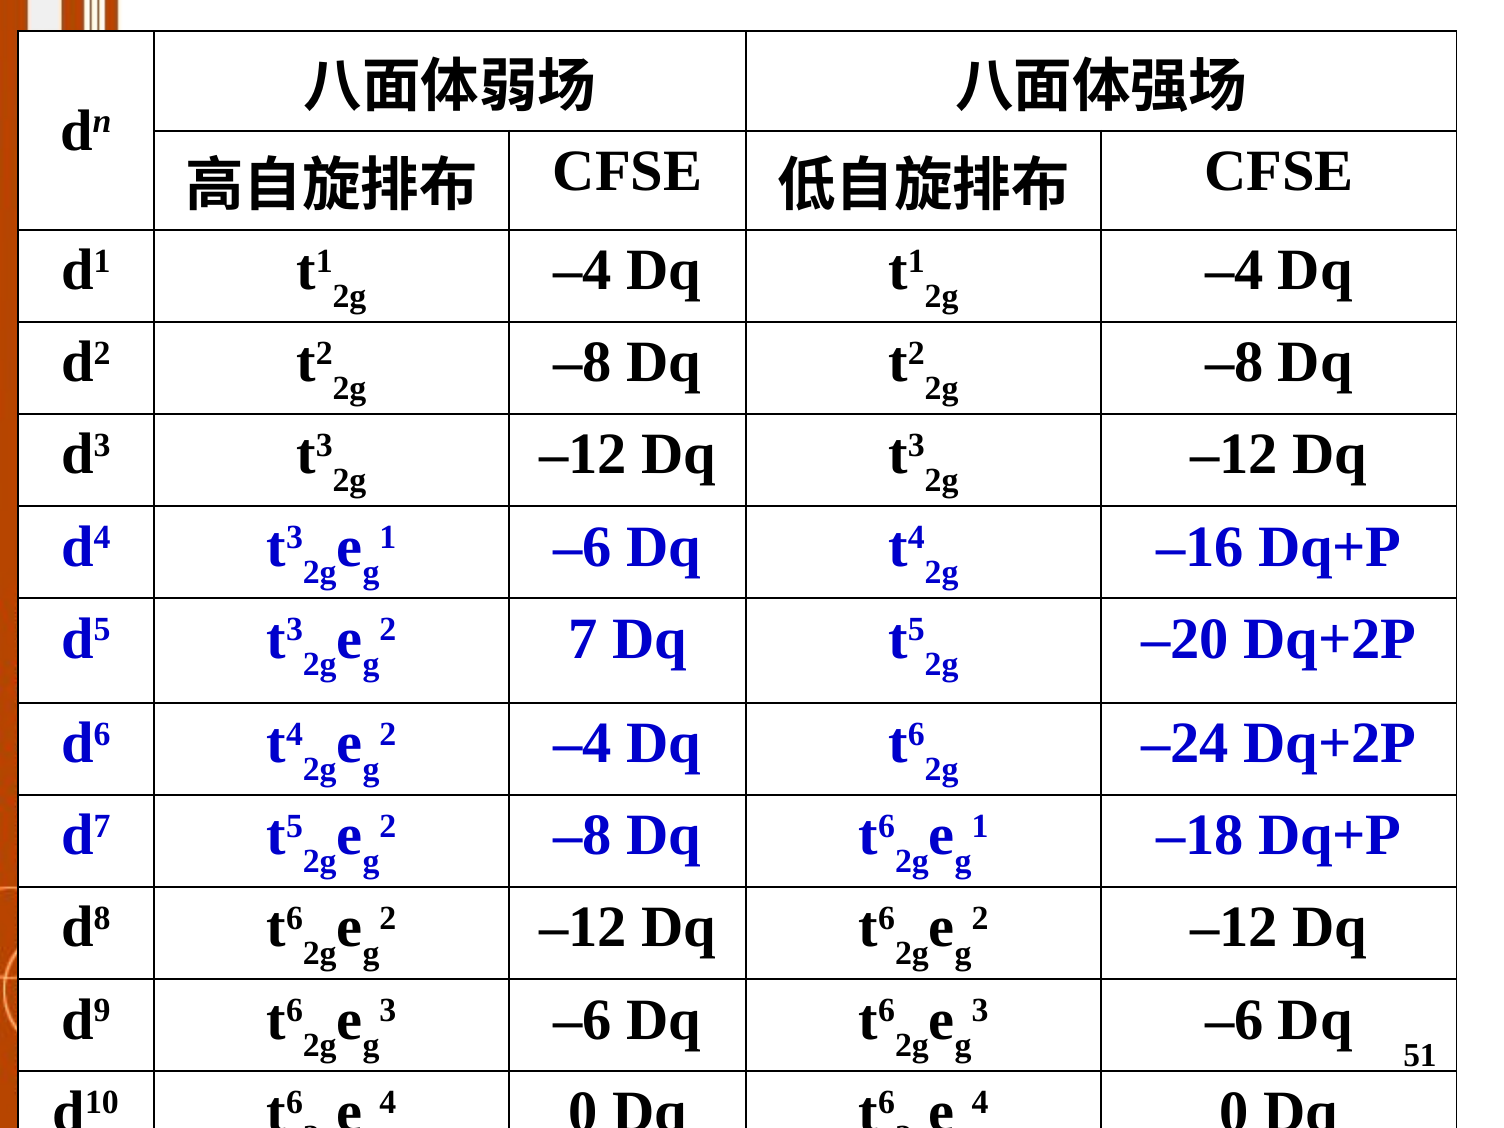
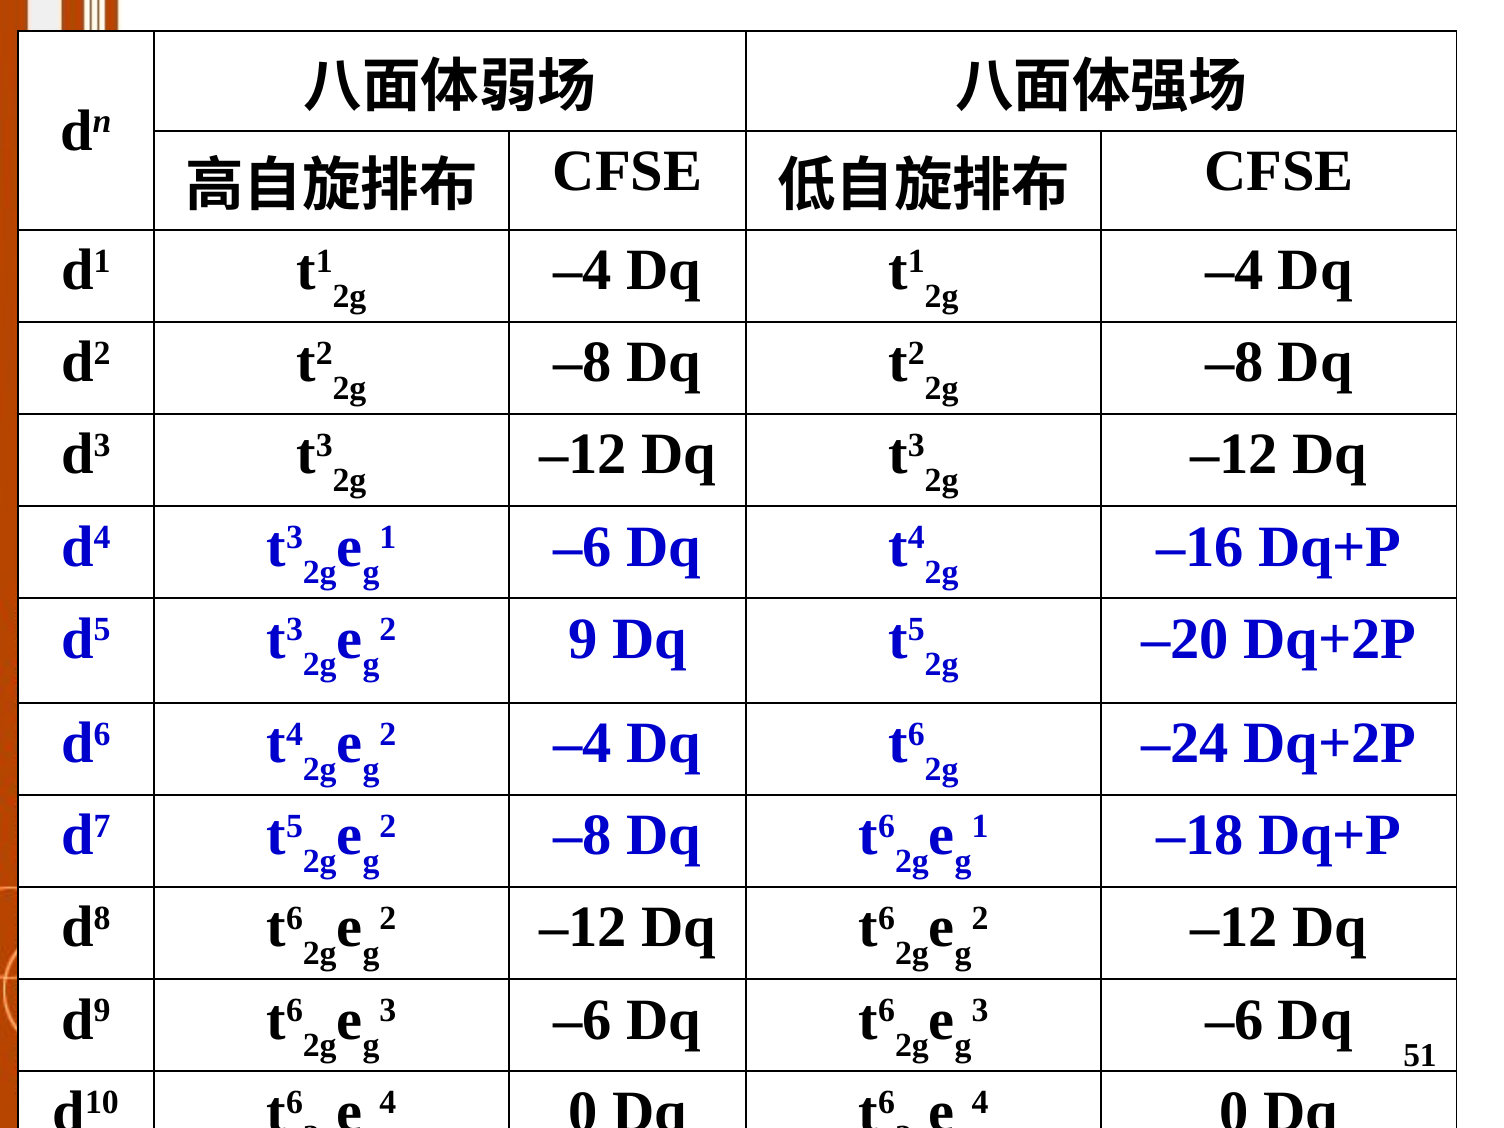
7: 7 -> 9
